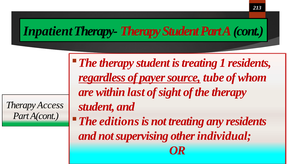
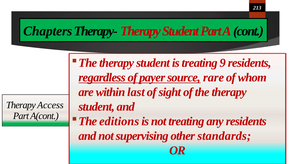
Inpatient: Inpatient -> Chapters
1: 1 -> 9
tube: tube -> rare
individual: individual -> standards
